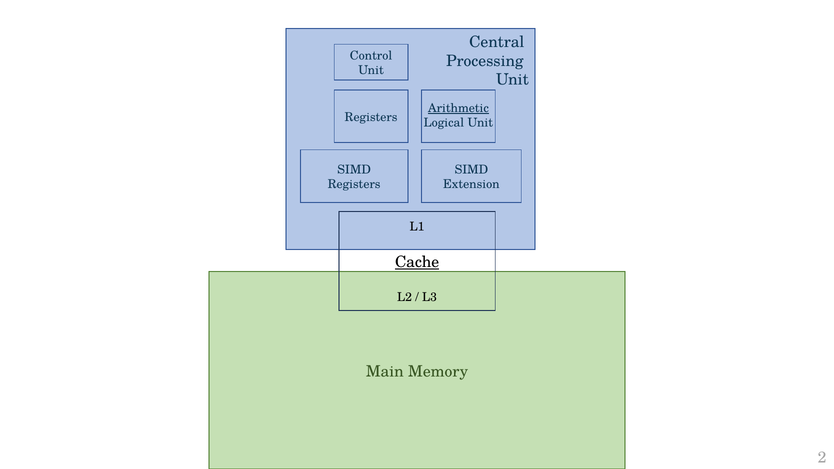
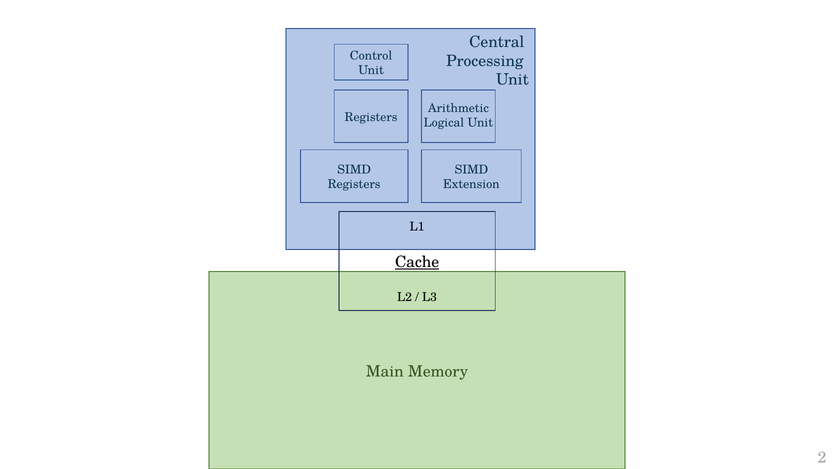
Arithmetic underline: present -> none
